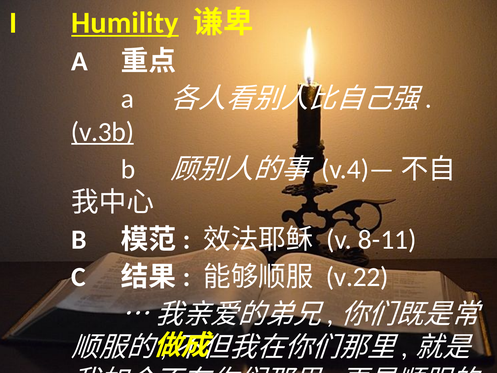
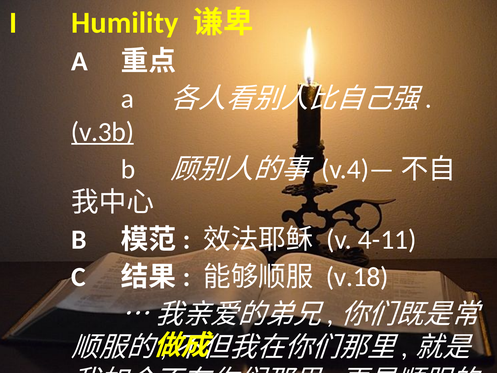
Humility underline: present -> none
8-11: 8-11 -> 4-11
v.22: v.22 -> v.18
